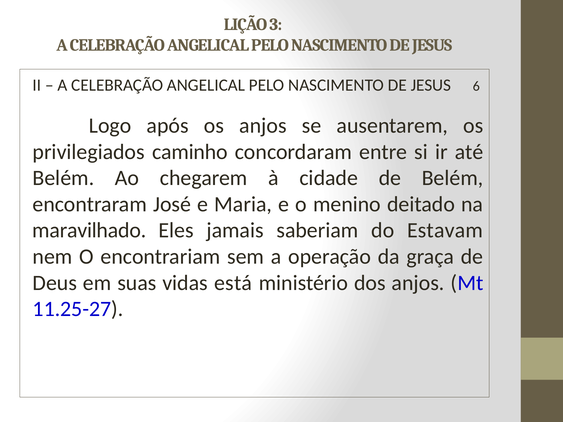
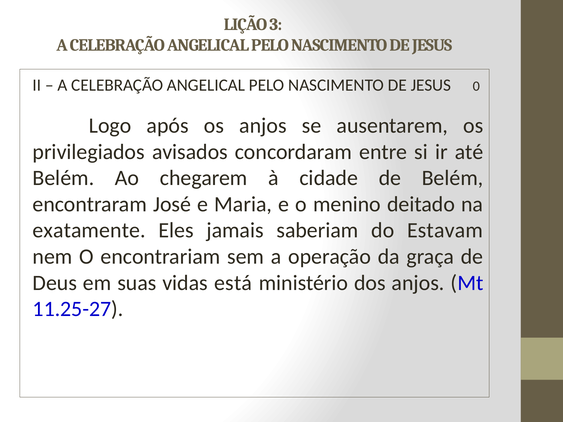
6: 6 -> 0
caminho: caminho -> avisados
maravilhado: maravilhado -> exatamente
